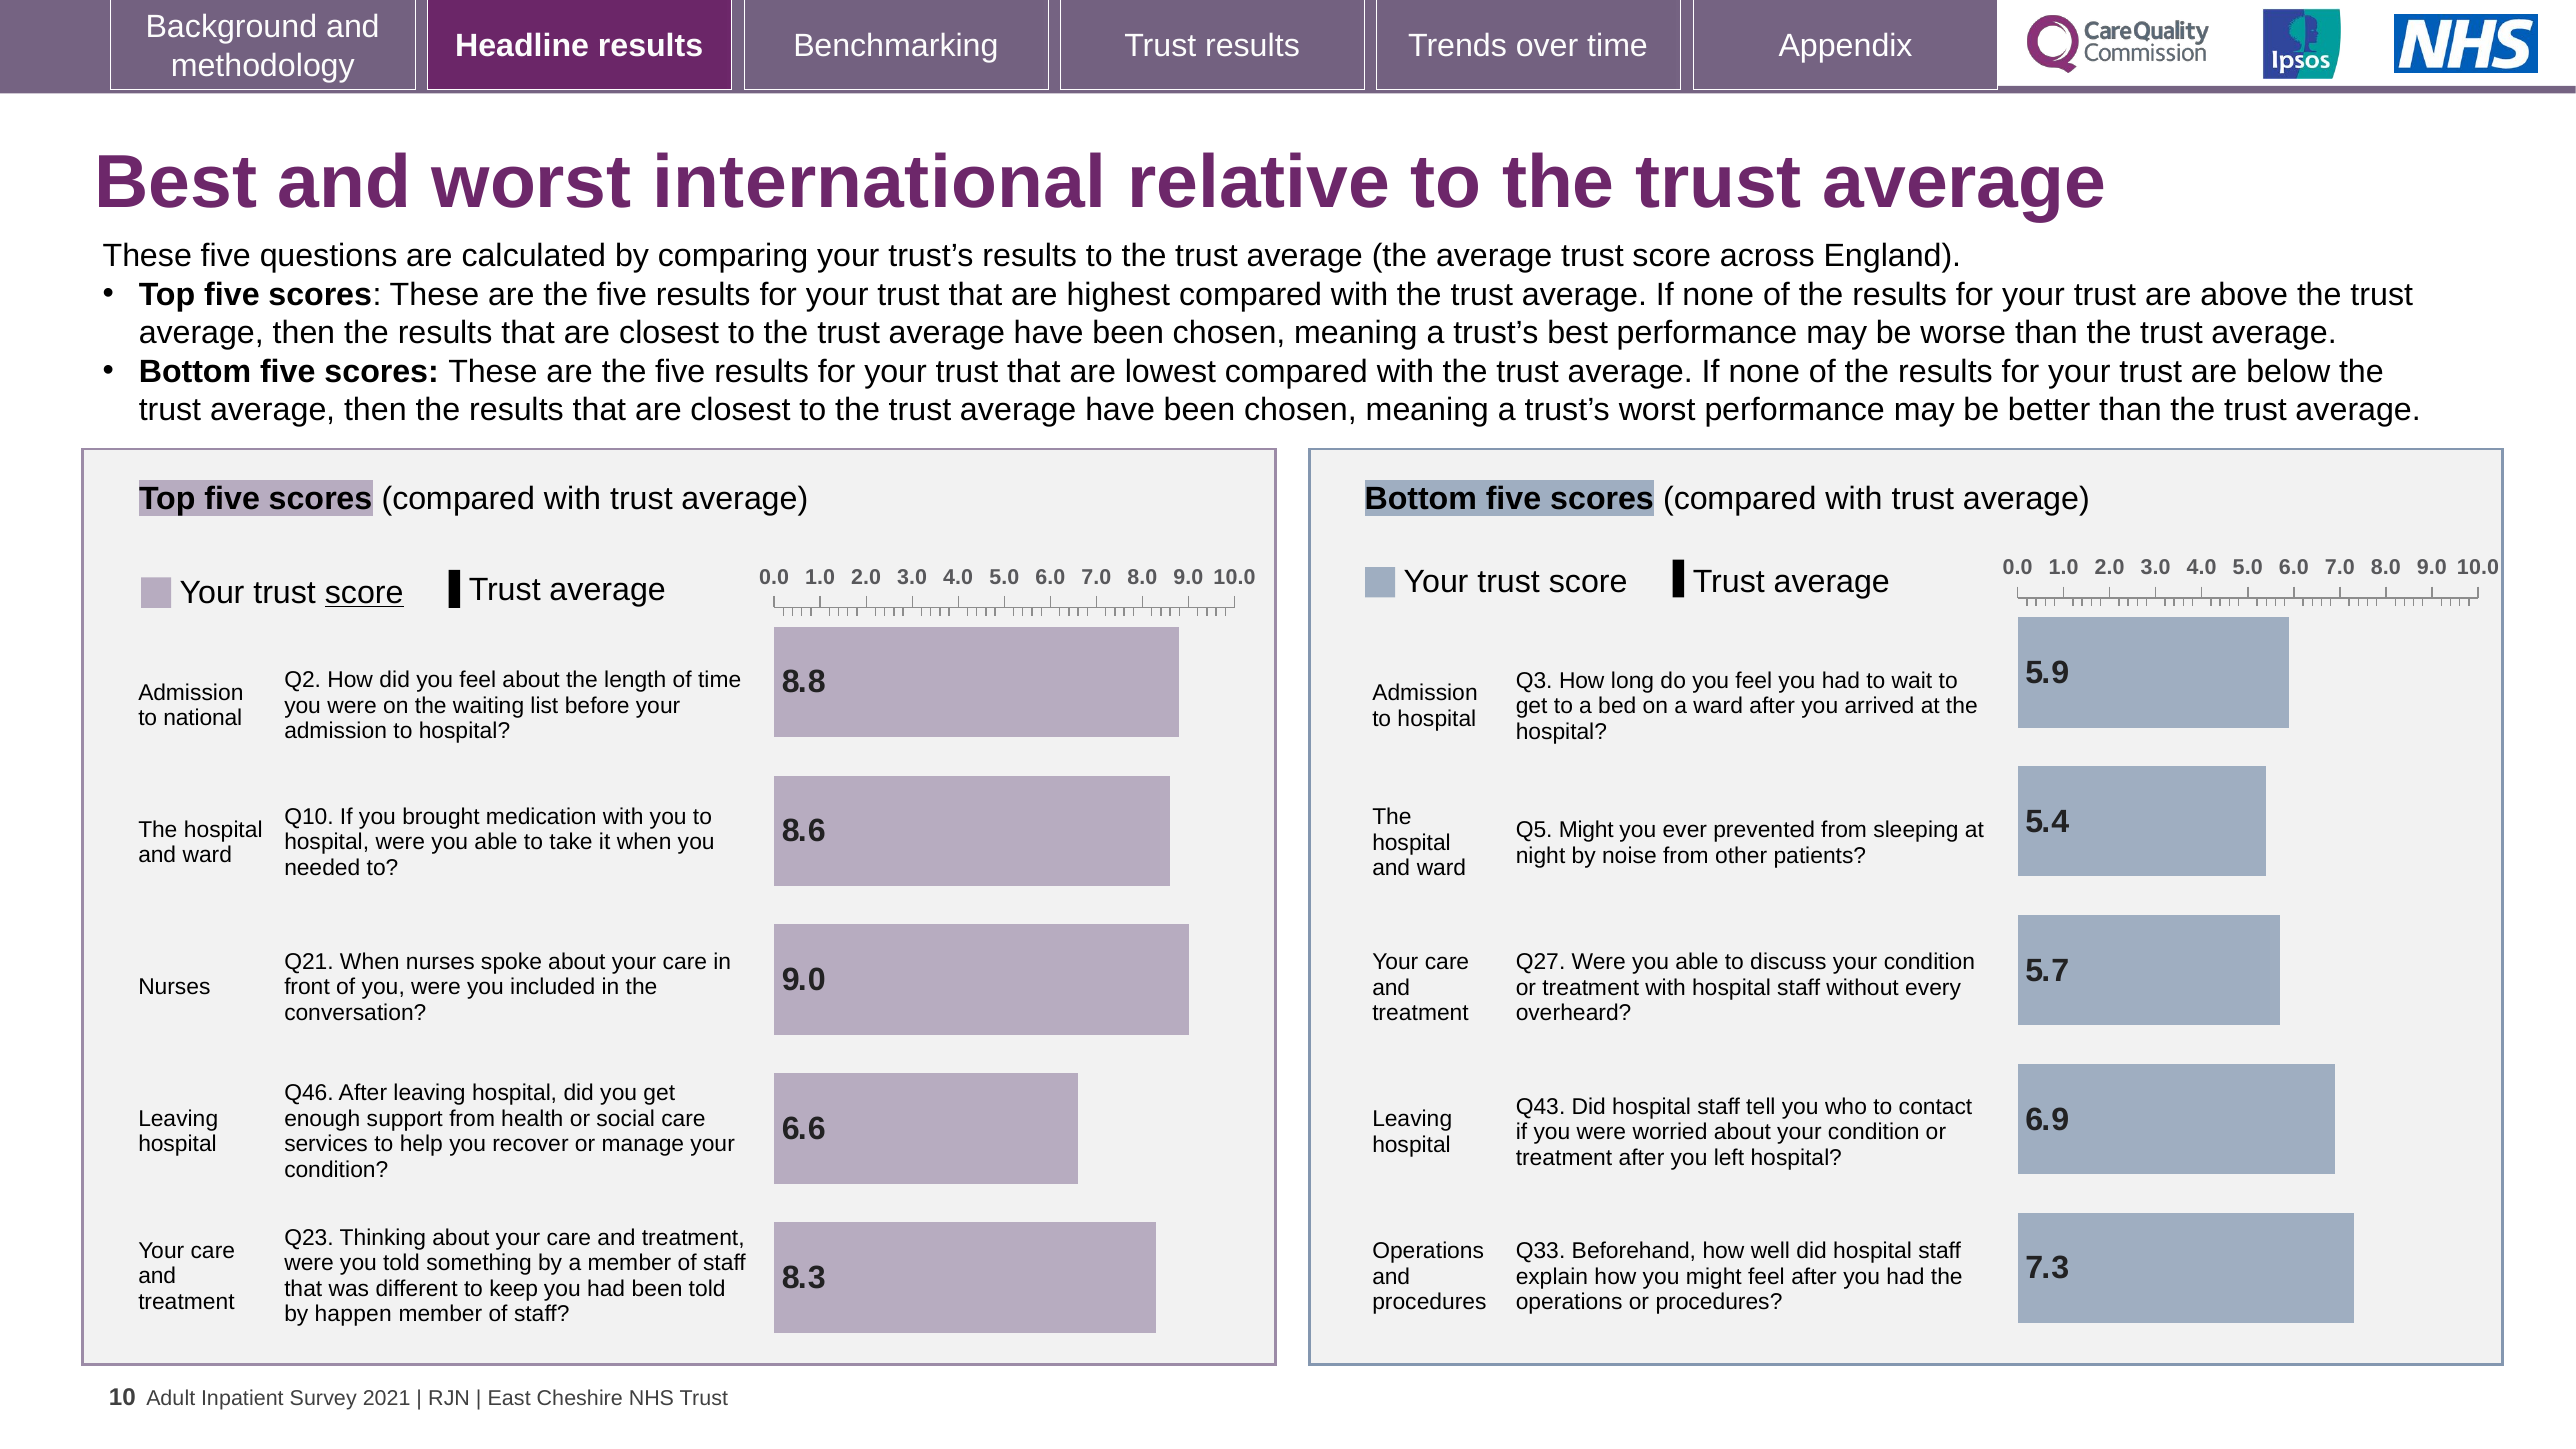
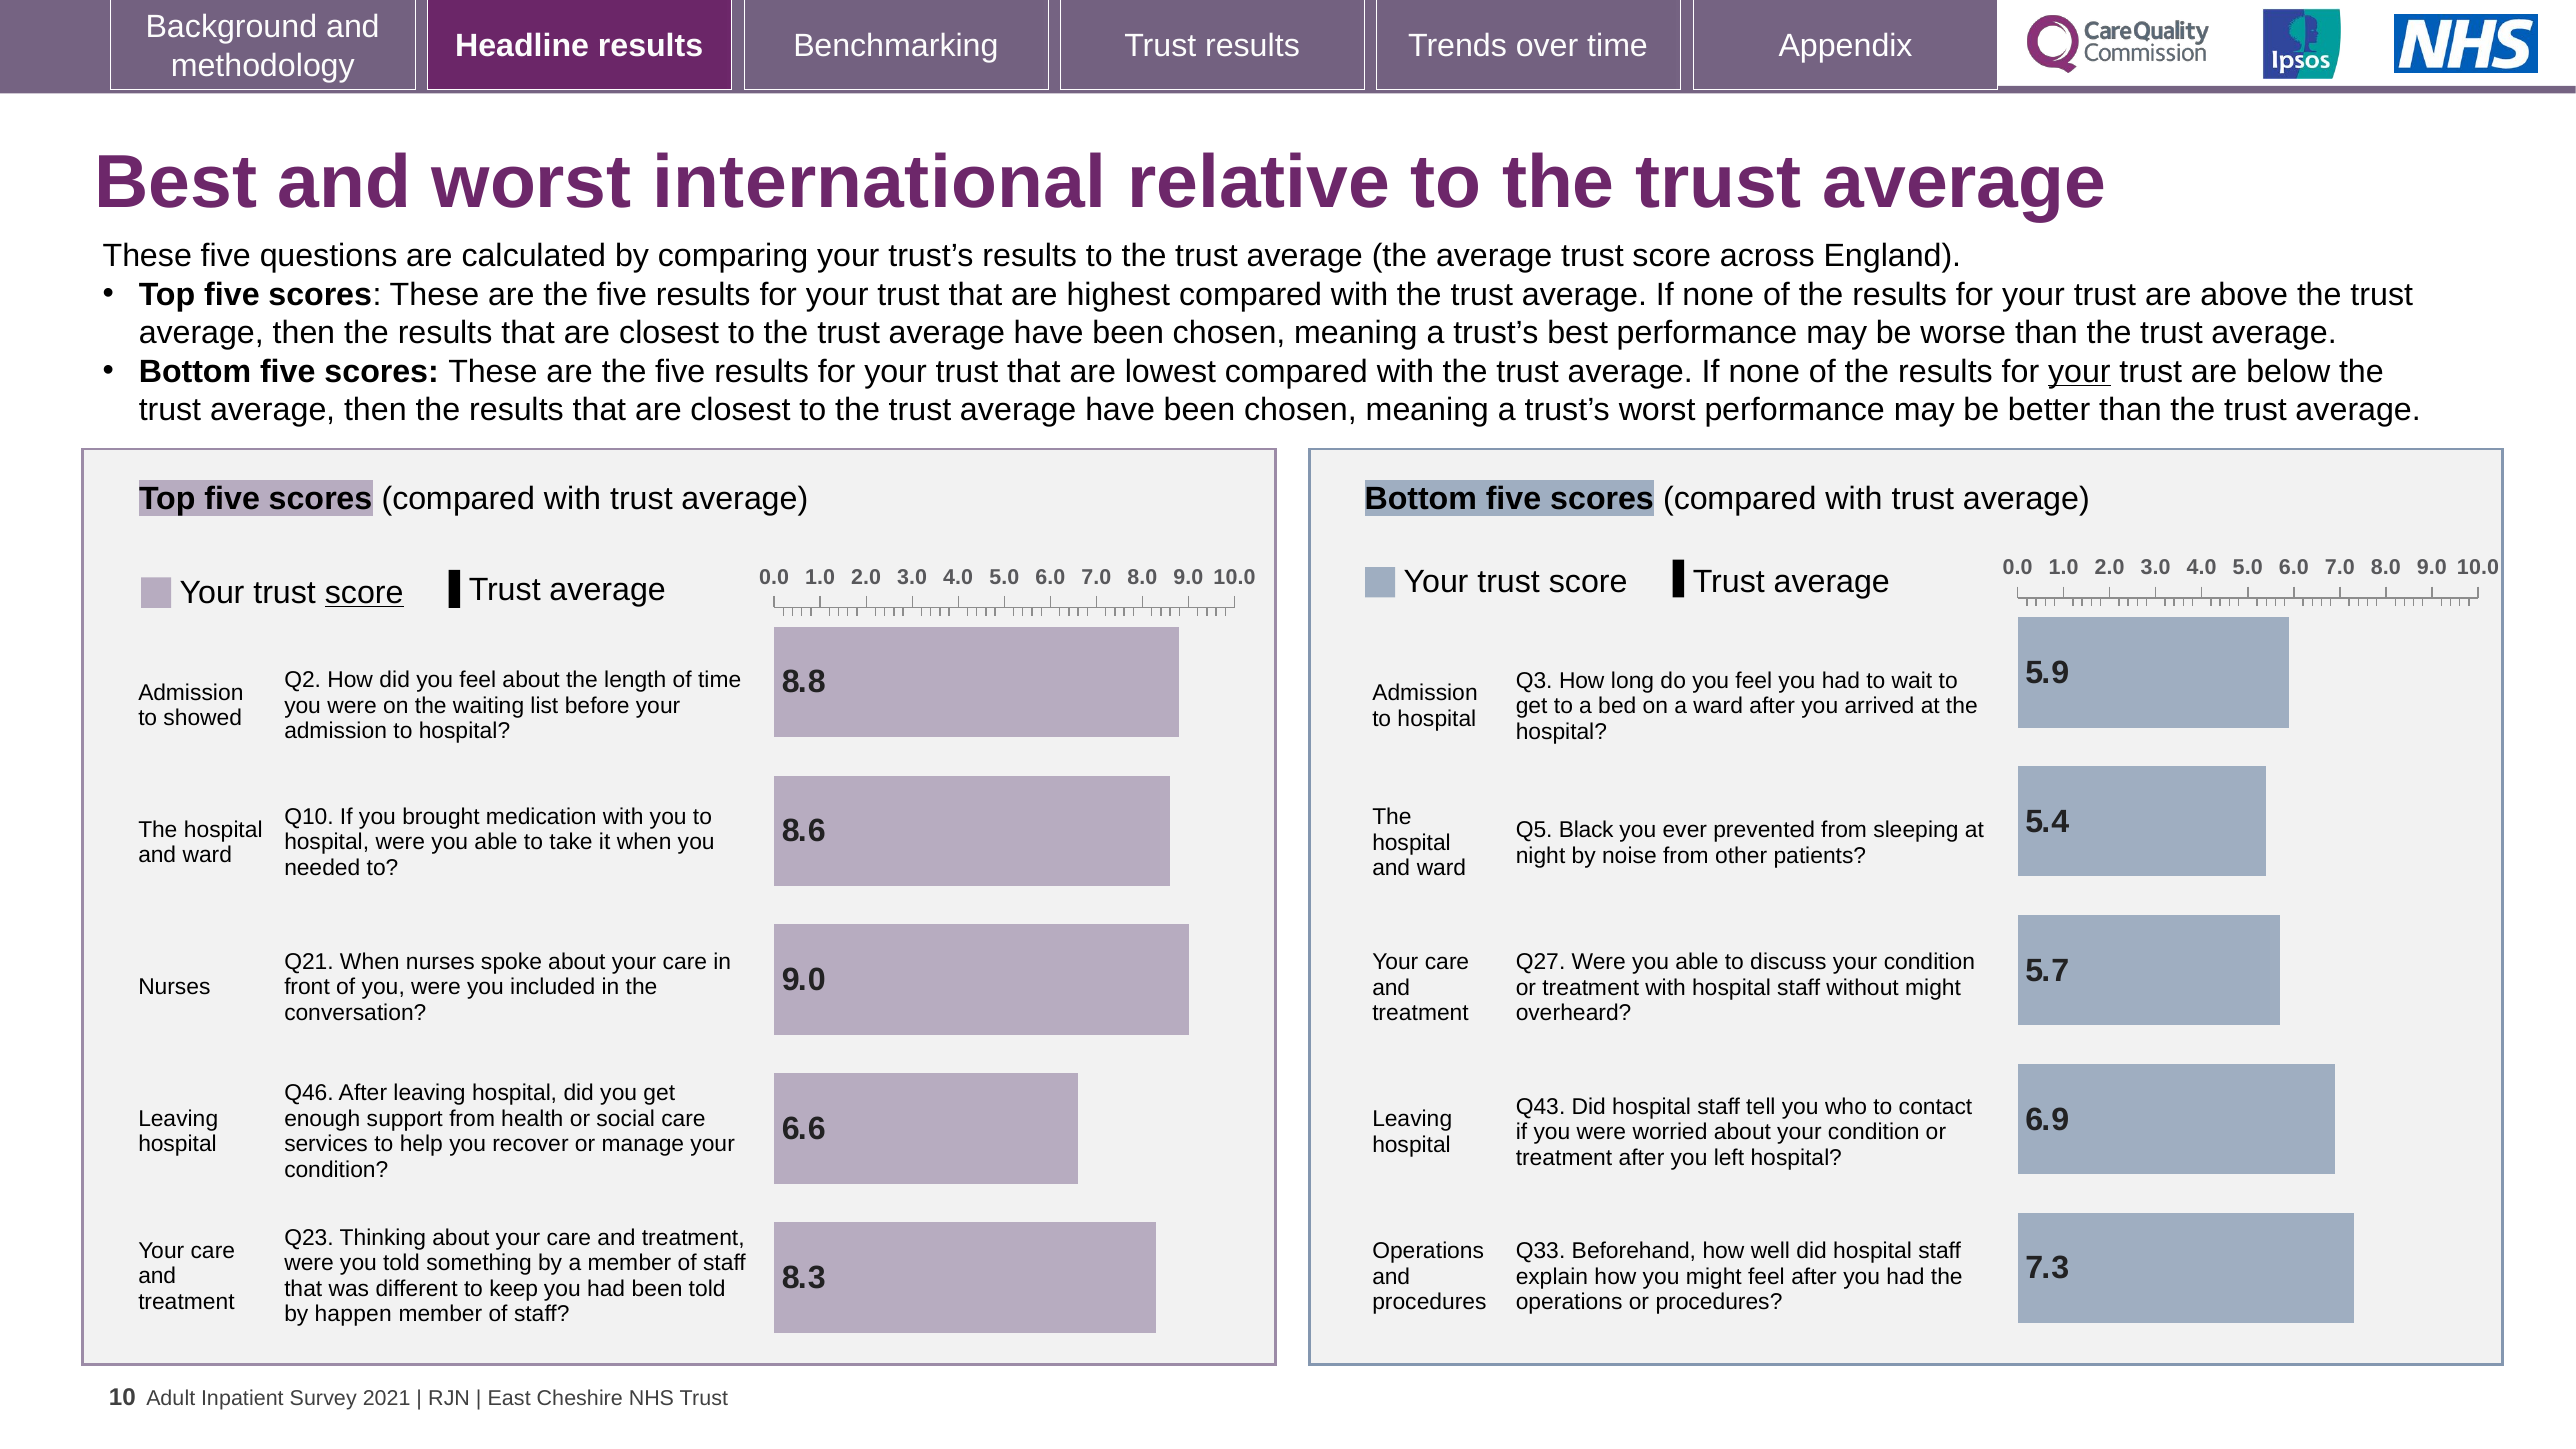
your at (2079, 372) underline: none -> present
national: national -> showed
Q5 Might: Might -> Black
without every: every -> might
